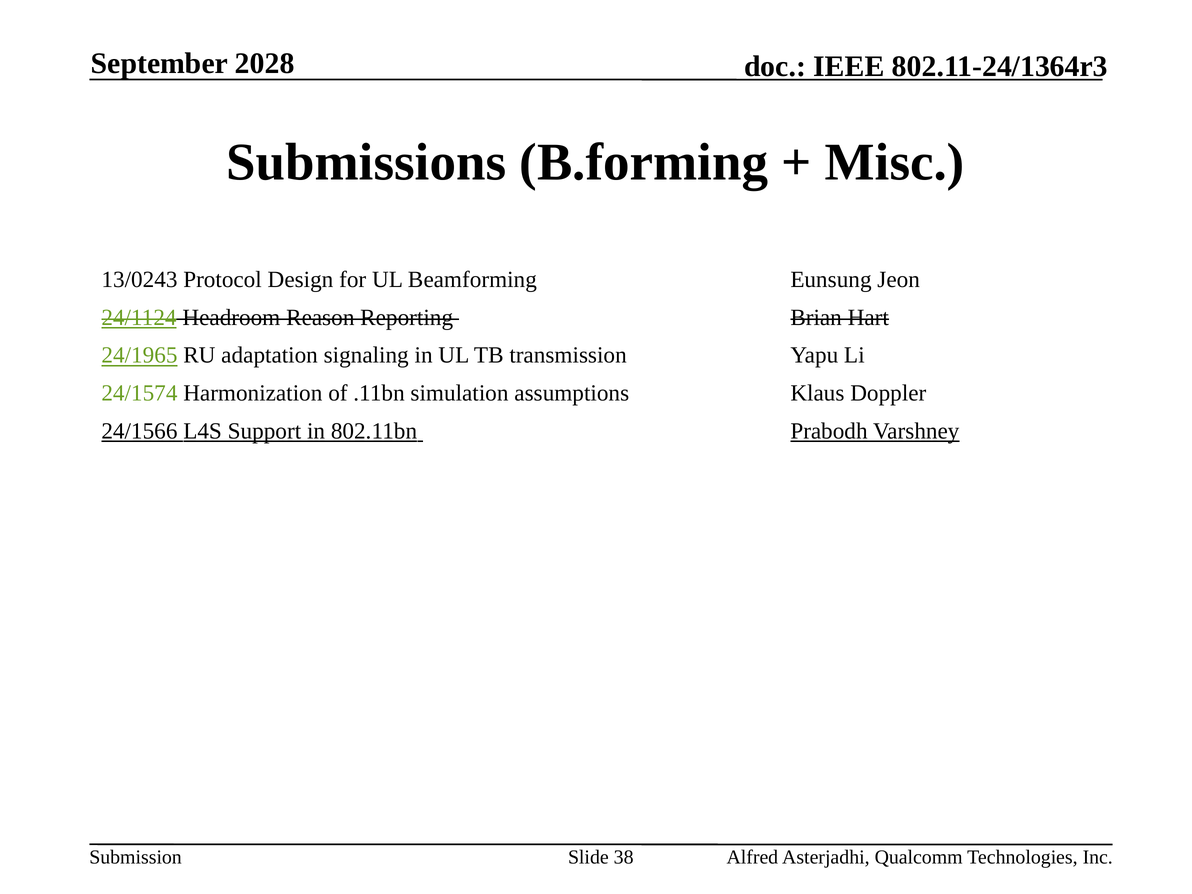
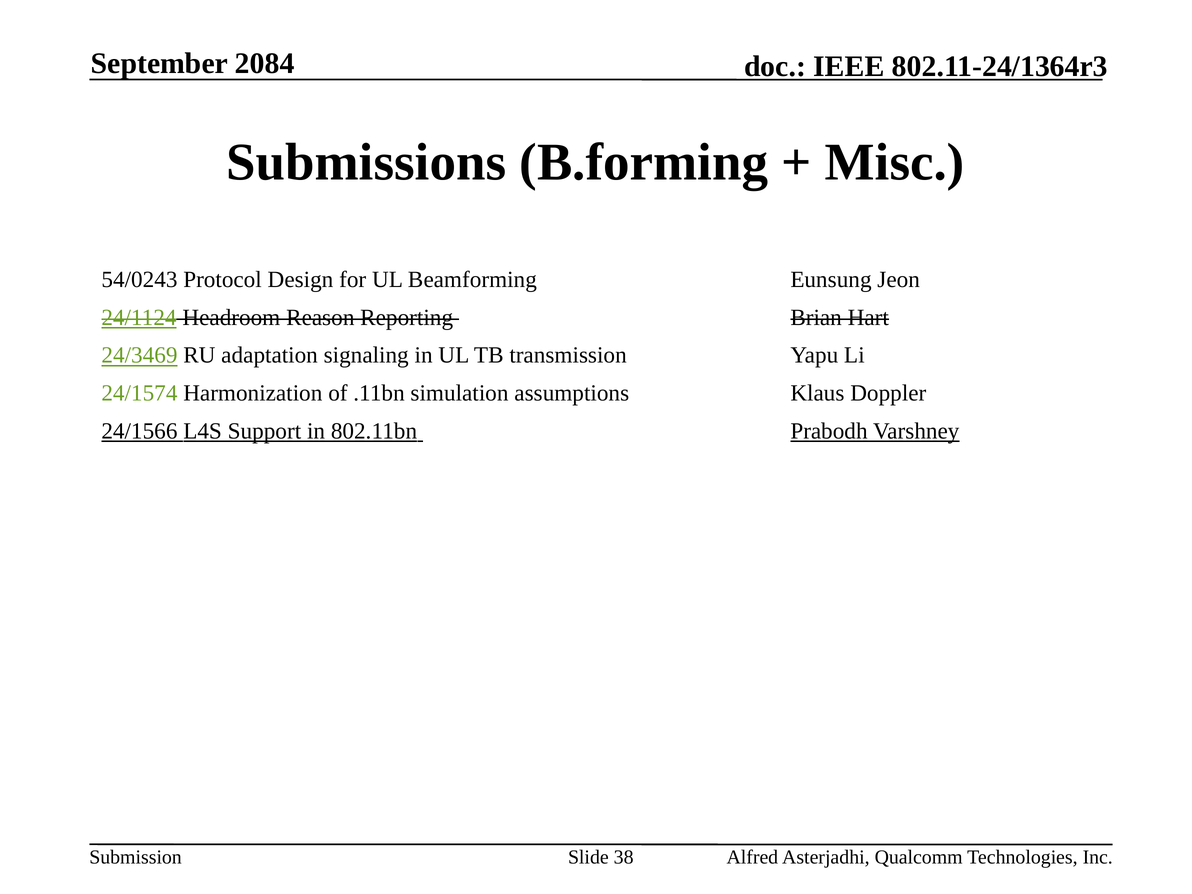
2028: 2028 -> 2084
13/0243: 13/0243 -> 54/0243
24/1965: 24/1965 -> 24/3469
